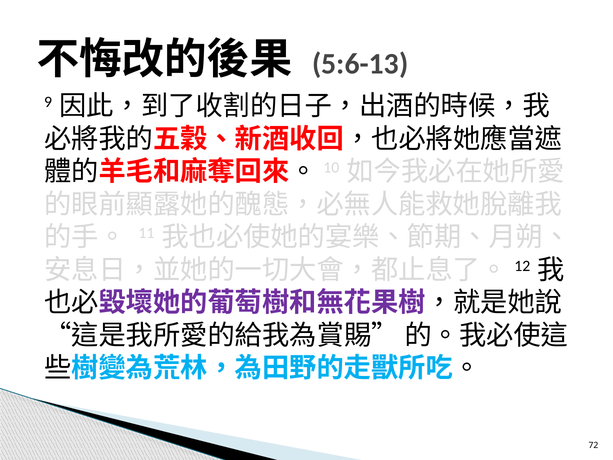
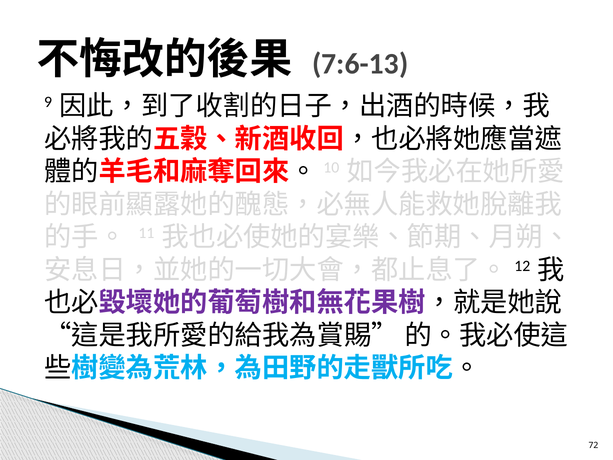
5:6-13: 5:6-13 -> 7:6-13
